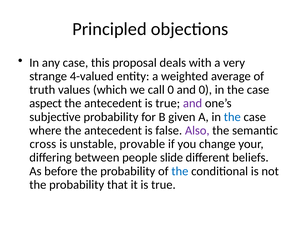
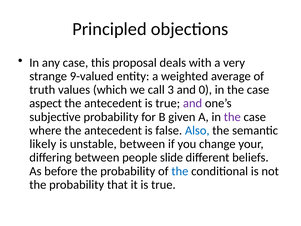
4-valued: 4-valued -> 9-valued
call 0: 0 -> 3
the at (232, 117) colour: blue -> purple
Also colour: purple -> blue
cross: cross -> likely
unstable provable: provable -> between
